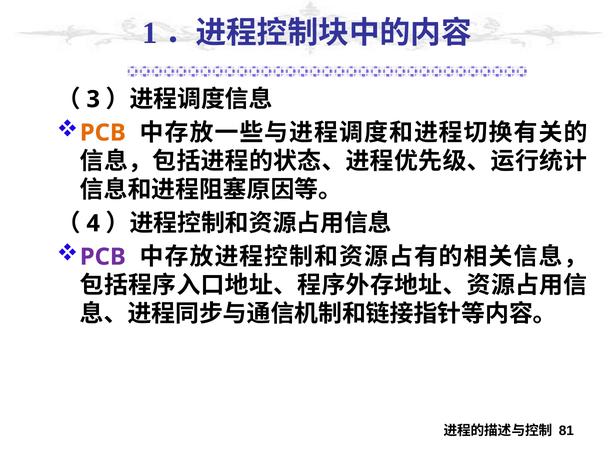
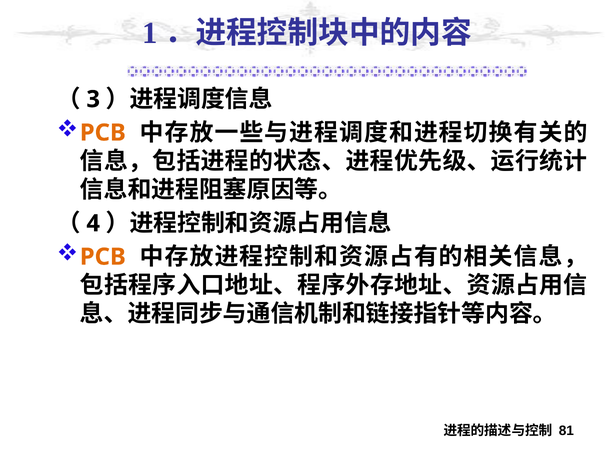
PCB at (103, 257) colour: purple -> orange
